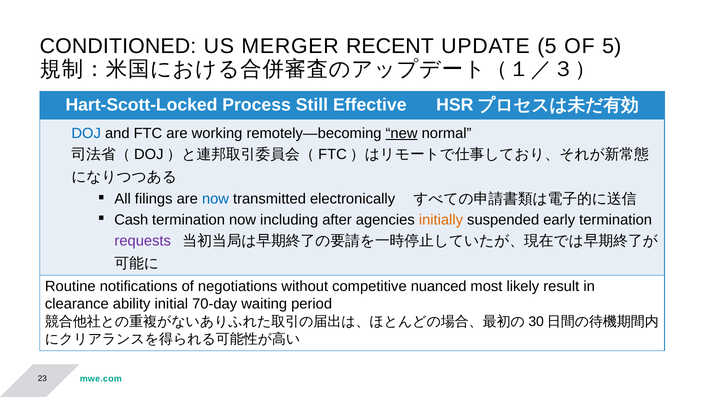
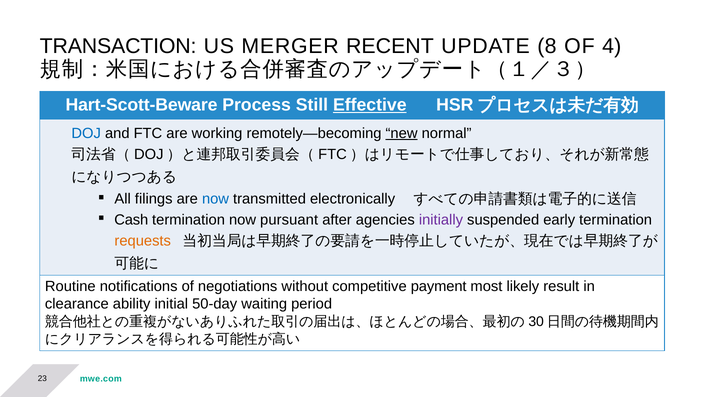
CONDITIONED: CONDITIONED -> TRANSACTION
UPDATE 5: 5 -> 8
OF 5: 5 -> 4
Hart-Scott-Locked: Hart-Scott-Locked -> Hart-Scott-Beware
Effective underline: none -> present
including: including -> pursuant
initially colour: orange -> purple
requests colour: purple -> orange
nuanced: nuanced -> payment
70-day: 70-day -> 50-day
